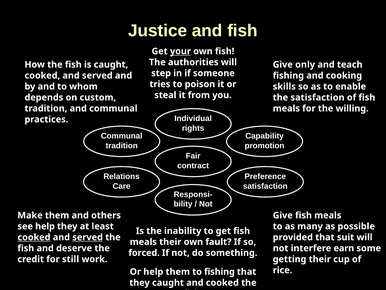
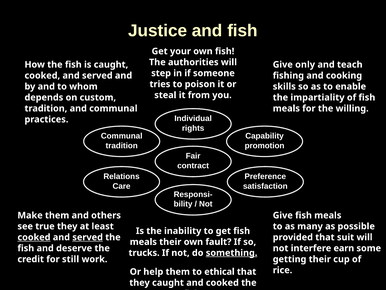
your underline: present -> none
the satisfaction: satisfaction -> impartiality
see help: help -> true
forced: forced -> trucks
something underline: none -> present
to fishing: fishing -> ethical
